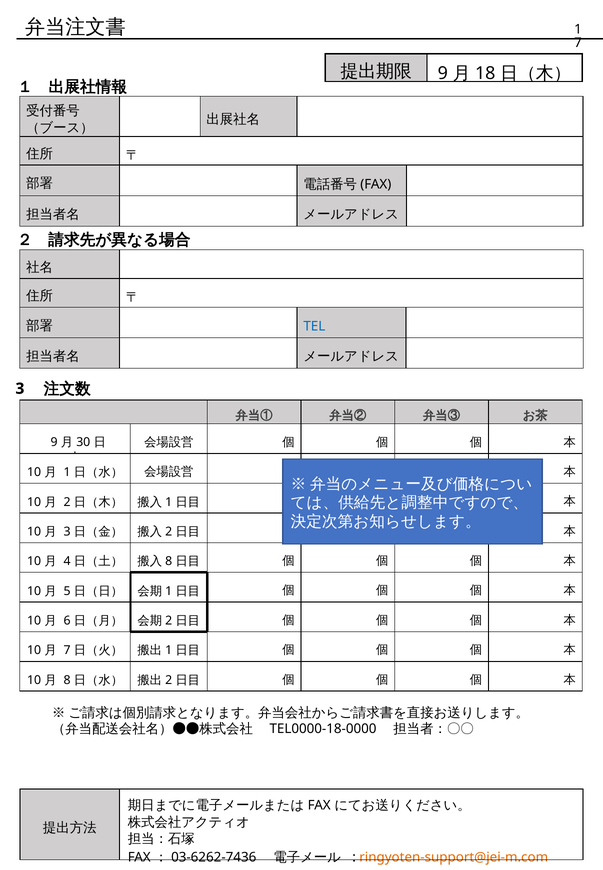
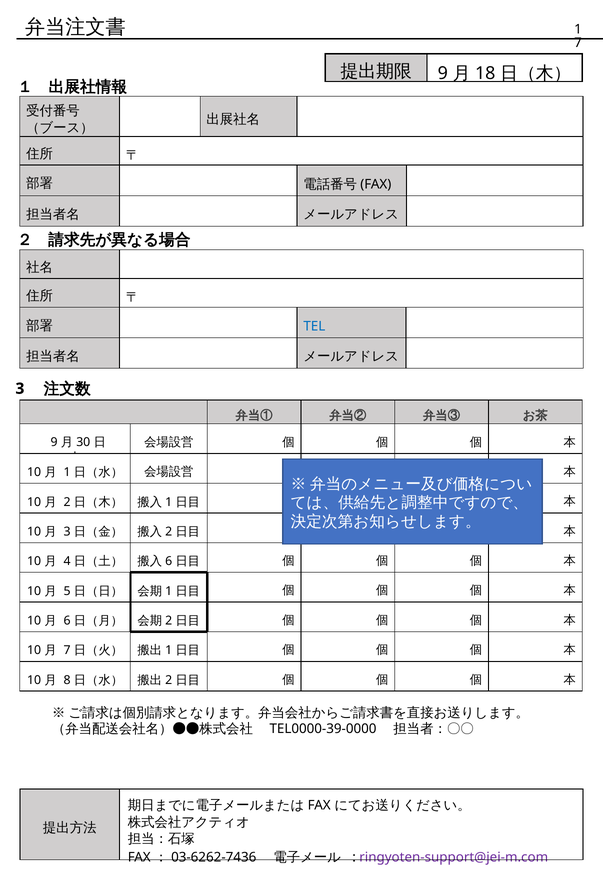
8 at (169, 562): 8 -> 6
TEL0000-18-0000: TEL0000-18-0000 -> TEL0000-39-0000
ringyoten-support@jei-m.com colour: orange -> purple
